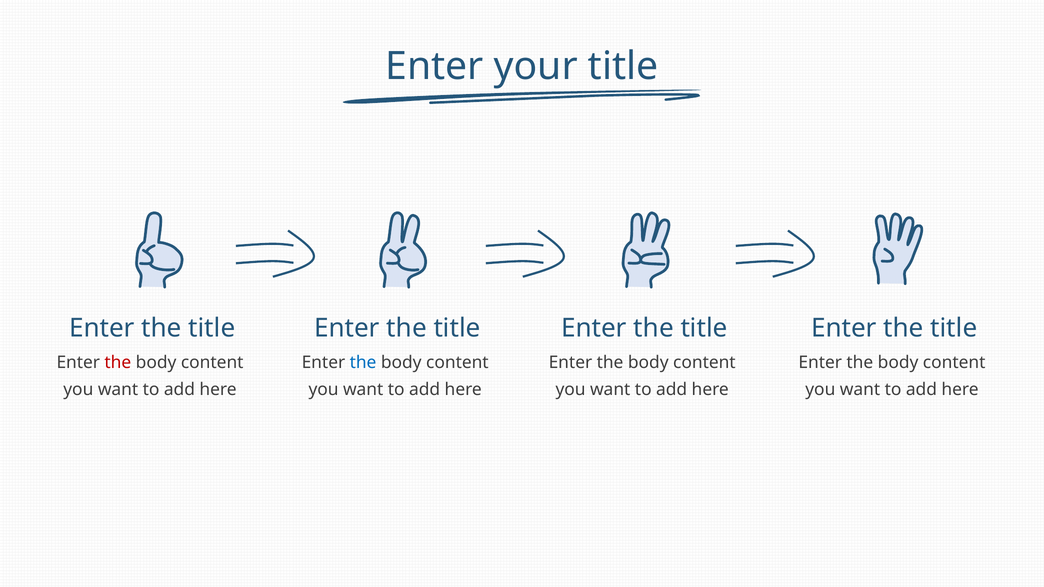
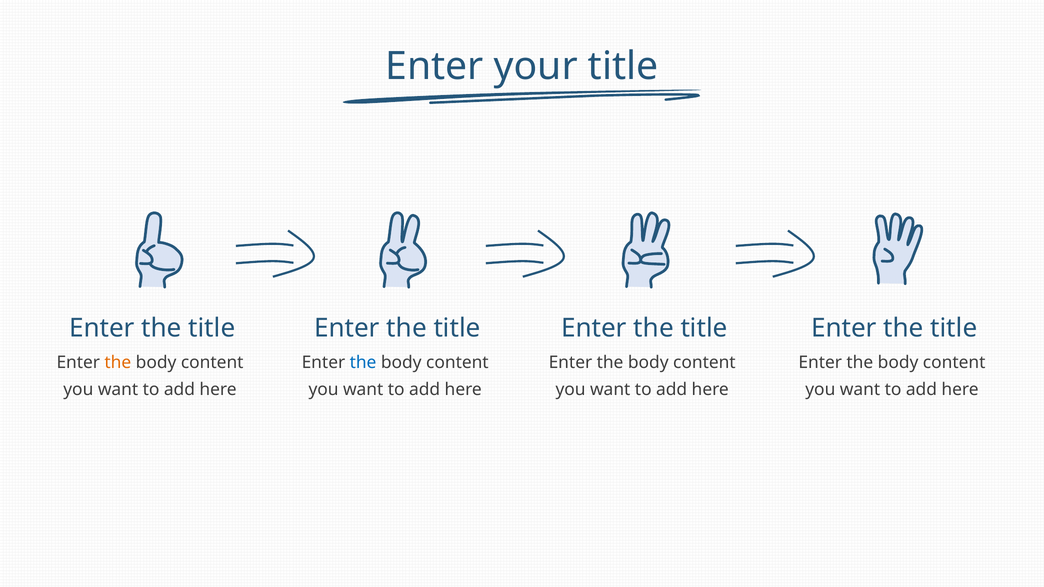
the at (118, 363) colour: red -> orange
